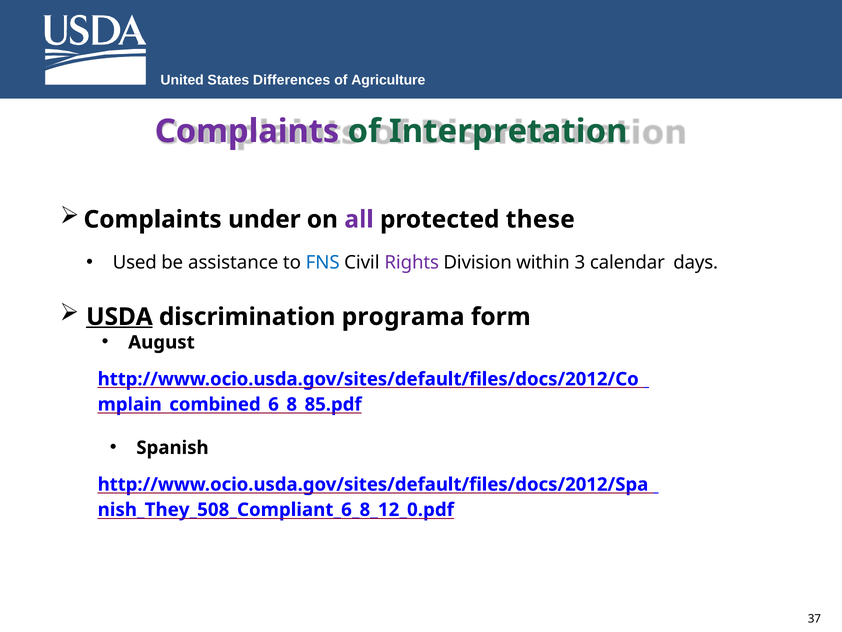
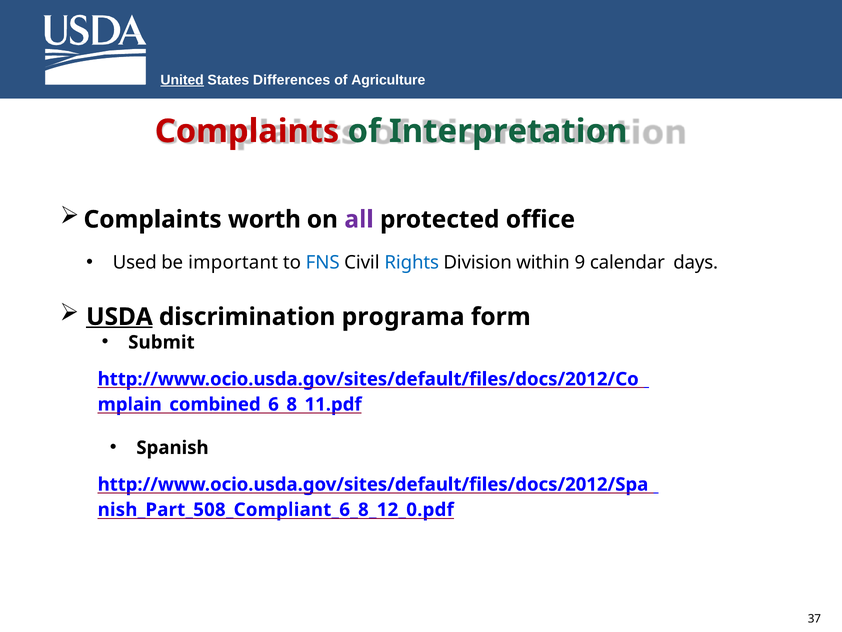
United underline: none -> present
Complaints at (247, 131) colour: purple -> red
under: under -> worth
these: these -> office
assistance: assistance -> important
Rights colour: purple -> blue
3: 3 -> 9
August: August -> Submit
mplain_combined_6_8_85.pdf: mplain_combined_6_8_85.pdf -> mplain_combined_6_8_11.pdf
nish_They_508_Compliant_6_8_12_0.pdf: nish_They_508_Compliant_6_8_12_0.pdf -> nish_Part_508_Compliant_6_8_12_0.pdf
